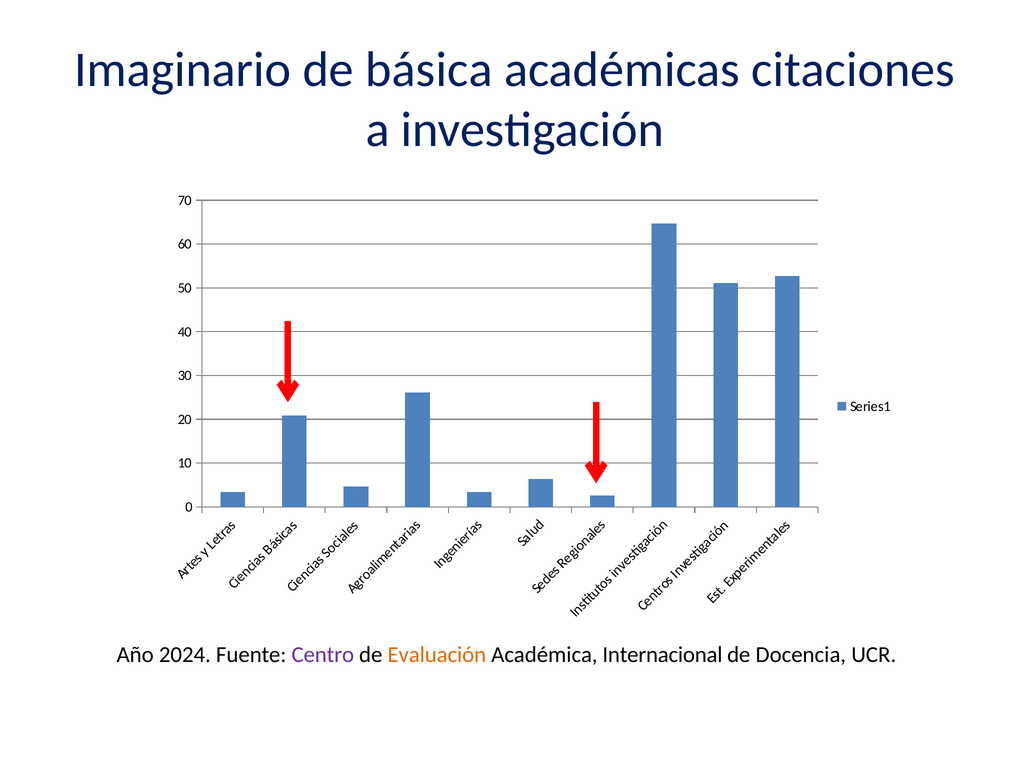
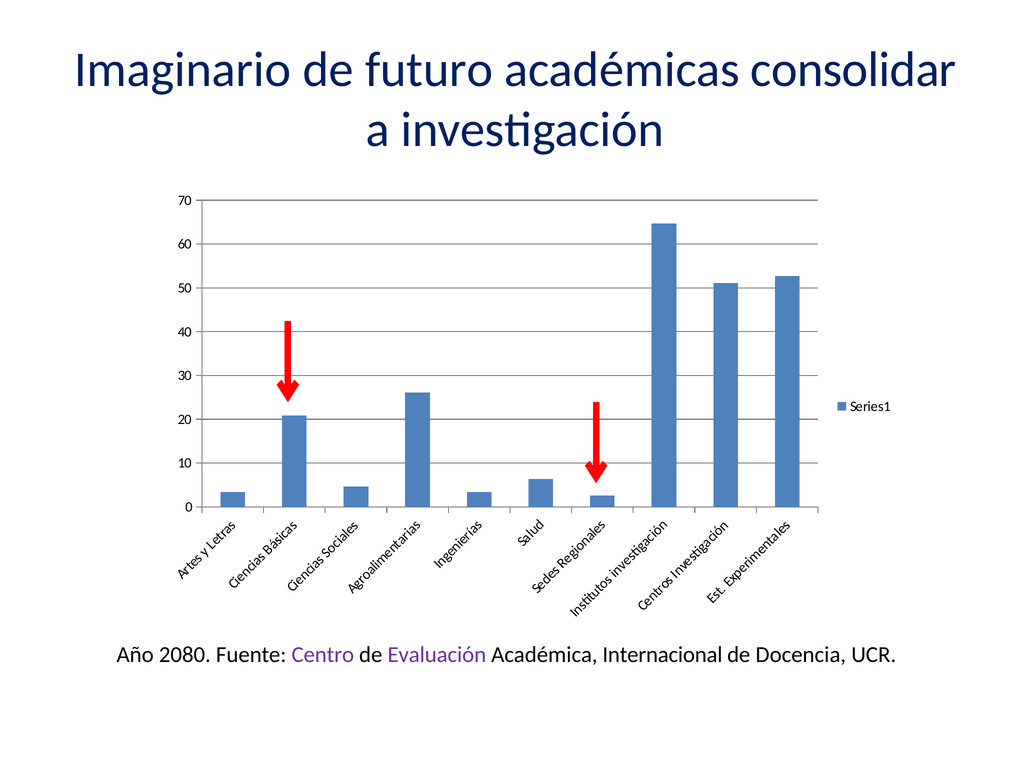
básica: básica -> futuro
citaciones: citaciones -> consolidar
2024: 2024 -> 2080
Evaluación colour: orange -> purple
